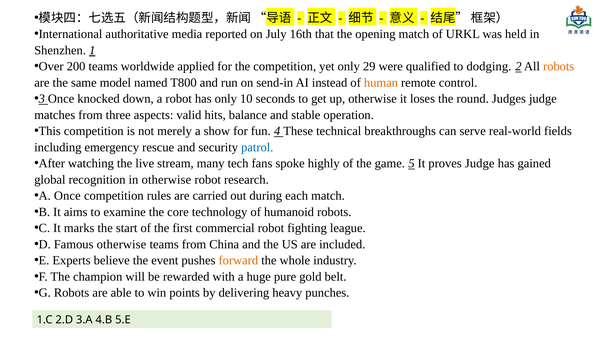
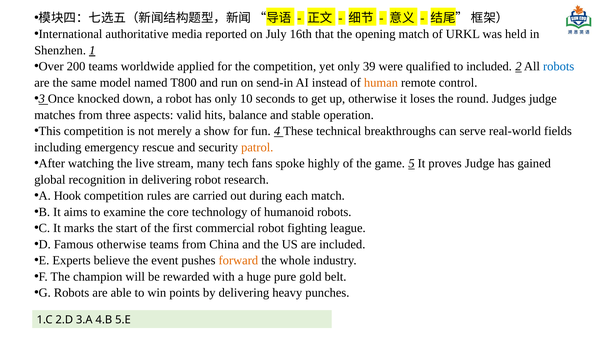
29: 29 -> 39
to dodging: dodging -> included
robots at (559, 66) colour: orange -> blue
patrol colour: blue -> orange
in otherwise: otherwise -> delivering
A Once: Once -> Hook
